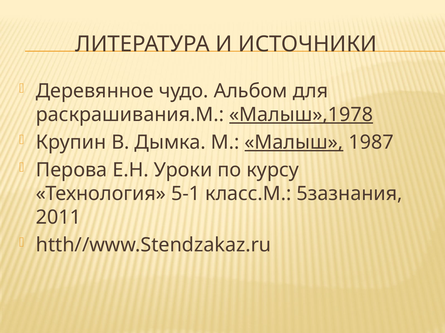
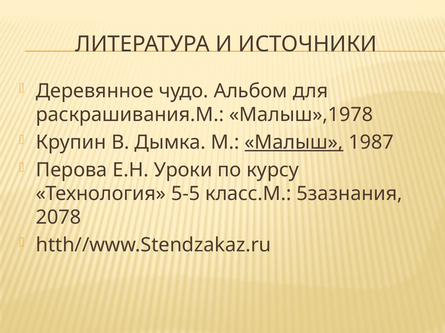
Малыш»,1978 underline: present -> none
5-1: 5-1 -> 5-5
2011: 2011 -> 2078
